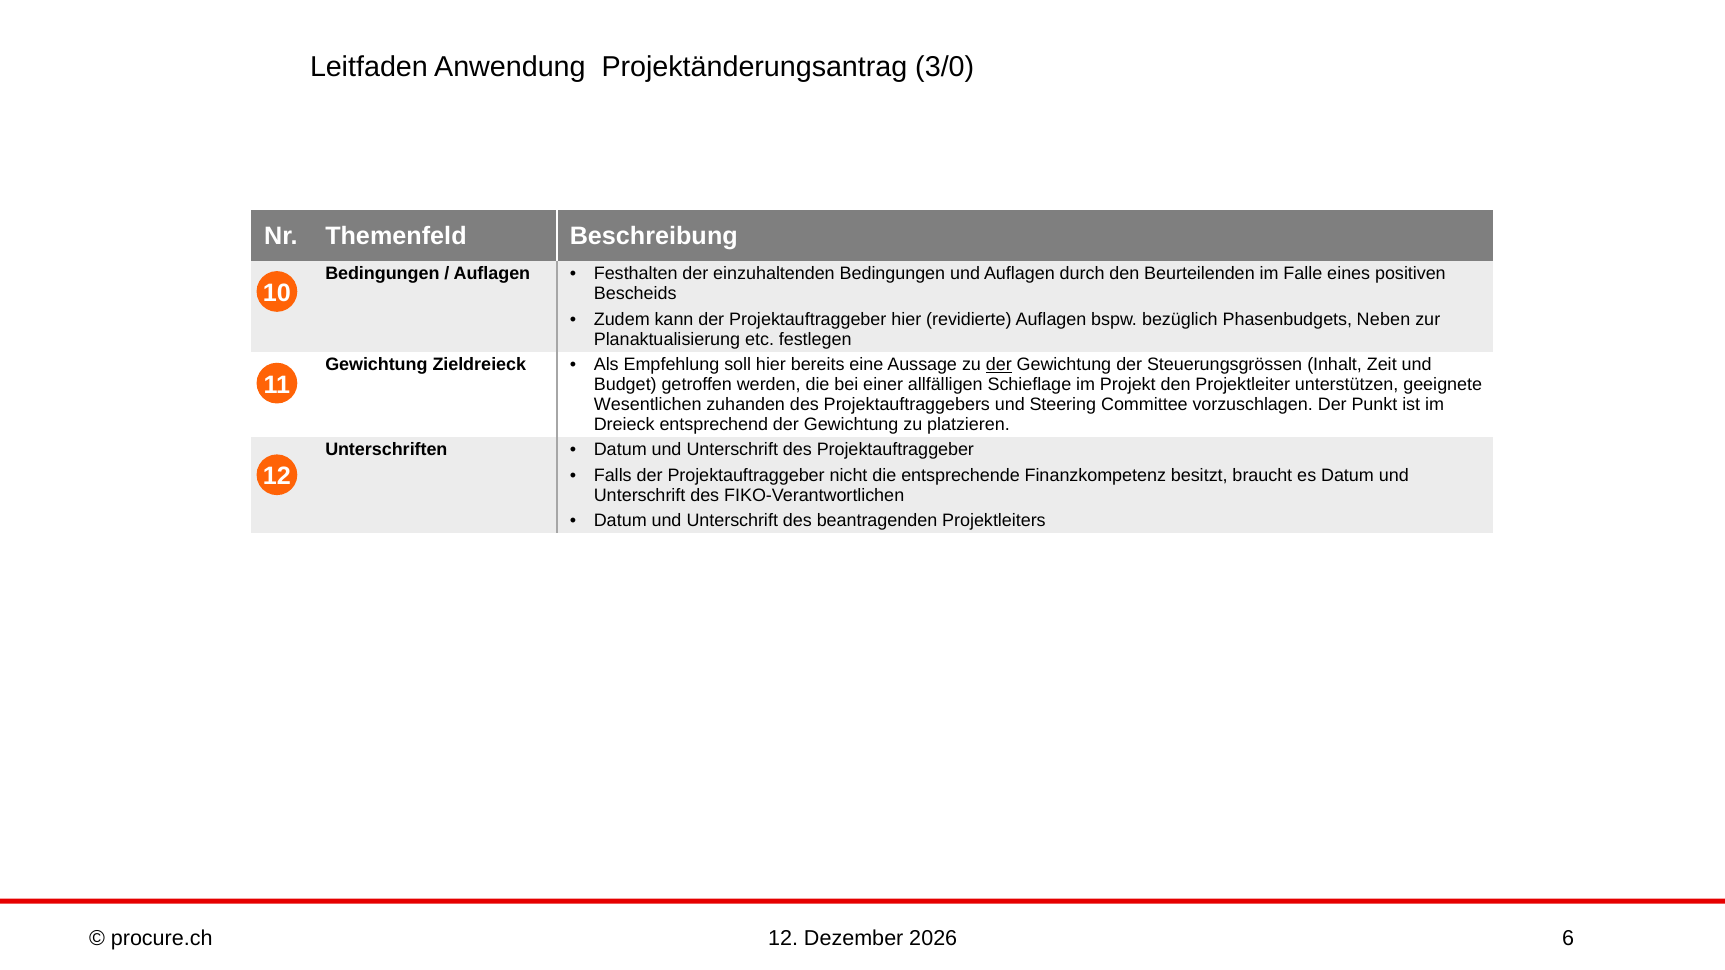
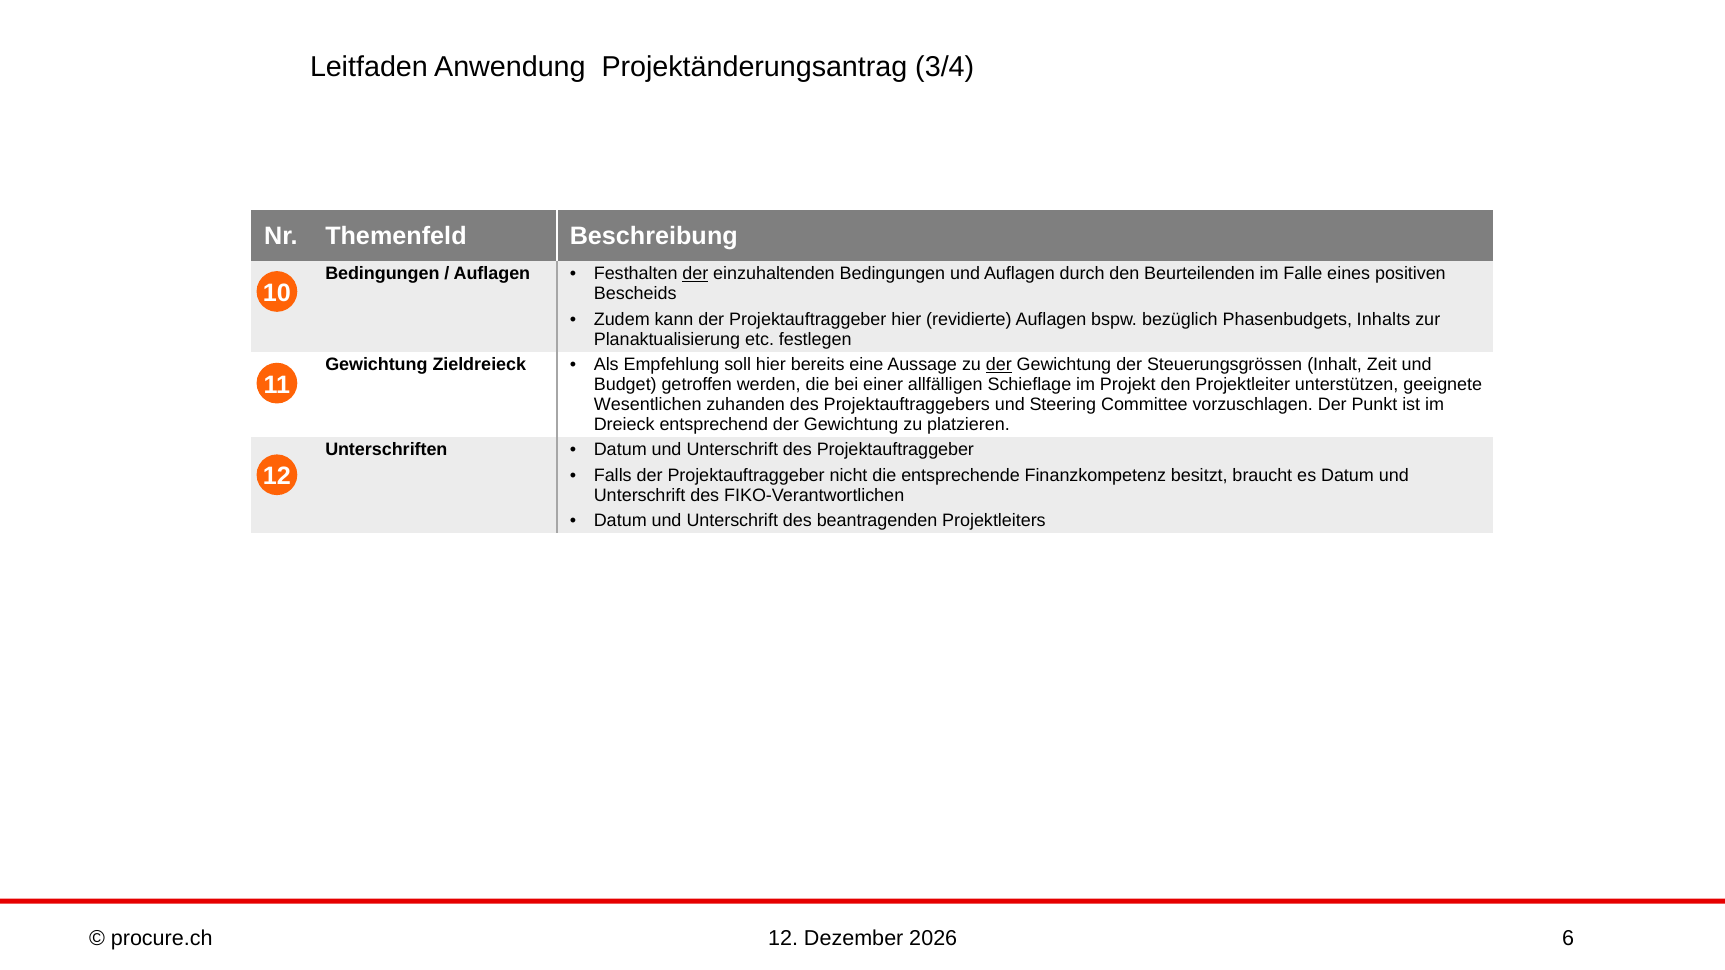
3/0: 3/0 -> 3/4
der at (695, 274) underline: none -> present
Neben: Neben -> Inhalts
